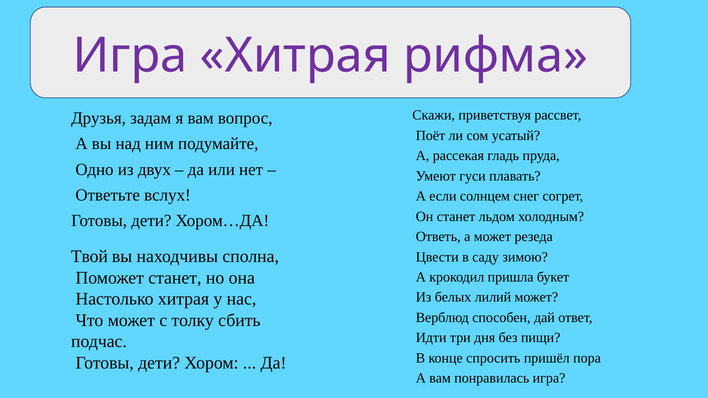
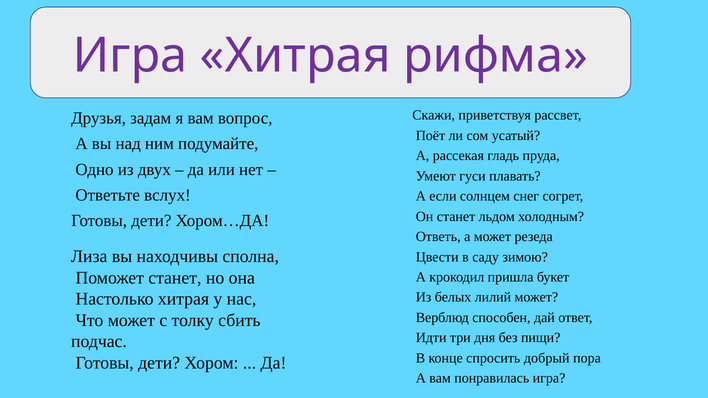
Твой: Твой -> Лиза
пришёл: пришёл -> добрый
